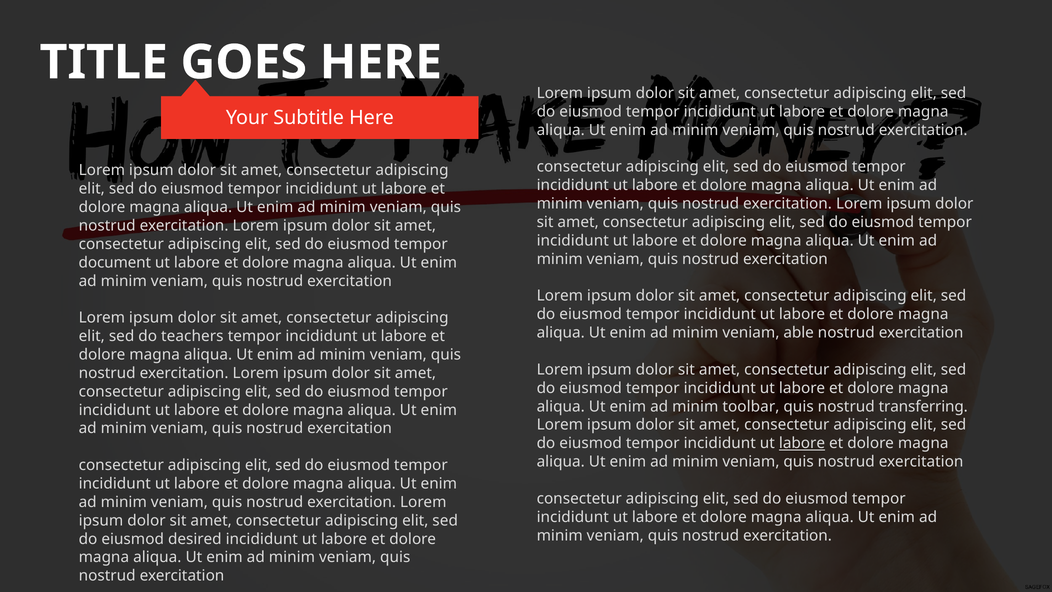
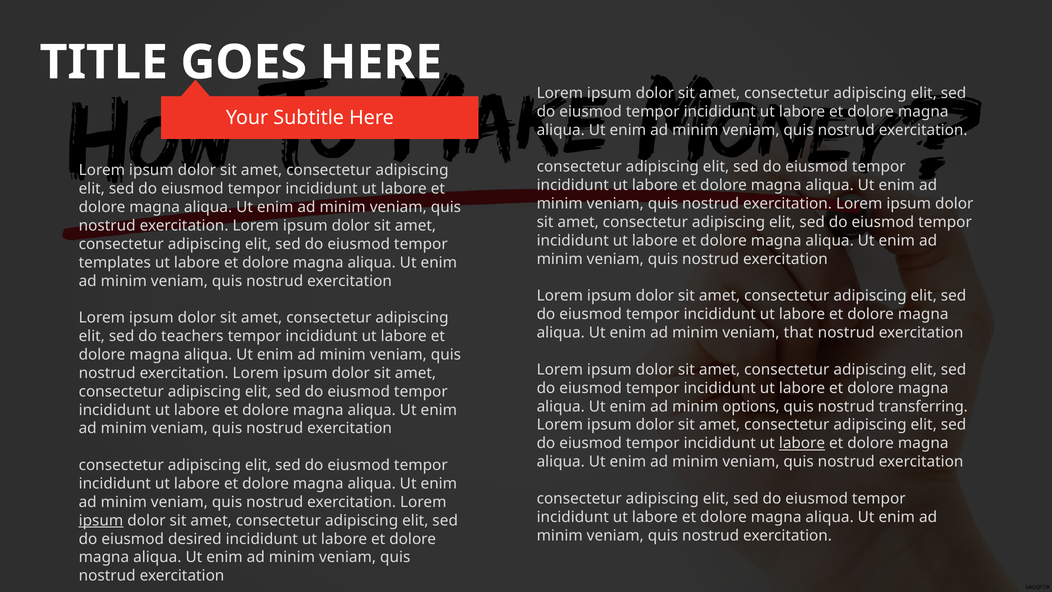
document: document -> templates
able: able -> that
toolbar: toolbar -> options
ipsum at (101, 520) underline: none -> present
